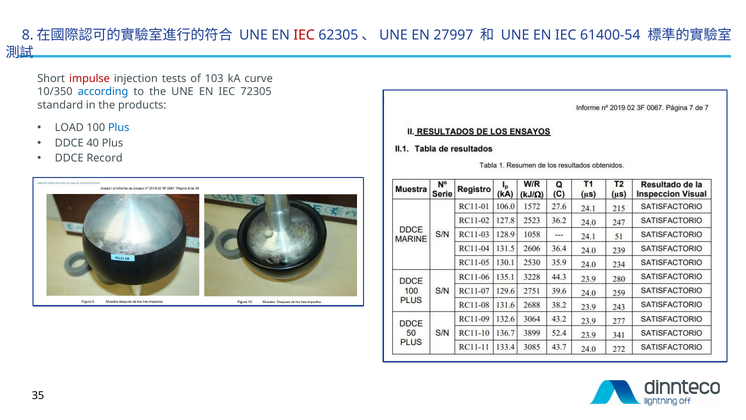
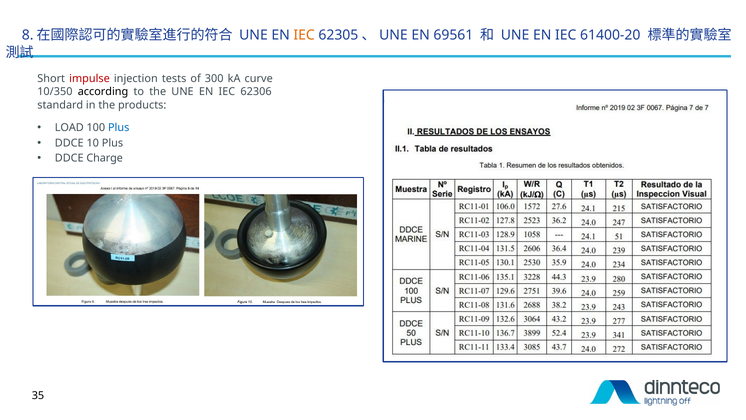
IEC at (304, 35) colour: red -> orange
27997: 27997 -> 69561
61400-54: 61400-54 -> 61400-20
103: 103 -> 300
according colour: blue -> black
72305: 72305 -> 62306
40: 40 -> 10
Record: Record -> Charge
